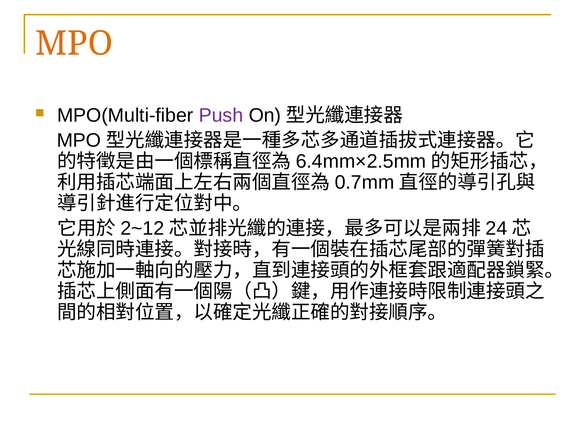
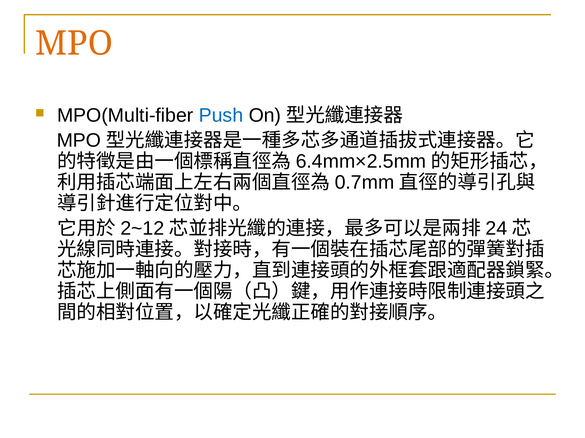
Push colour: purple -> blue
